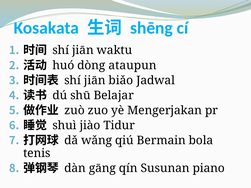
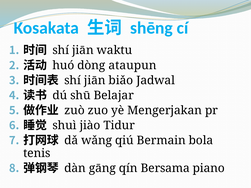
Susunan: Susunan -> Bersama
